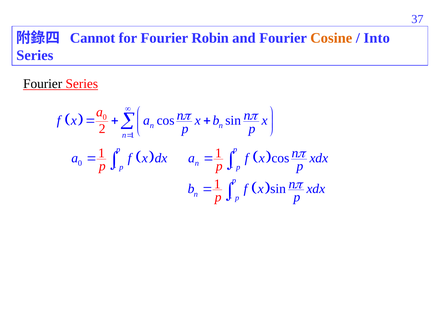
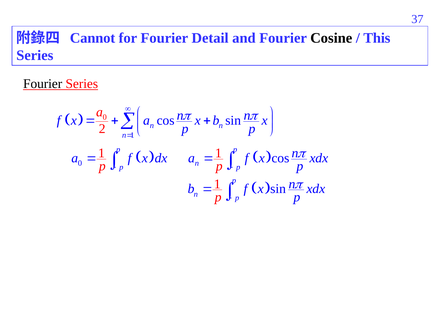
Robin: Robin -> Detail
Cosine colour: orange -> black
Into: Into -> This
